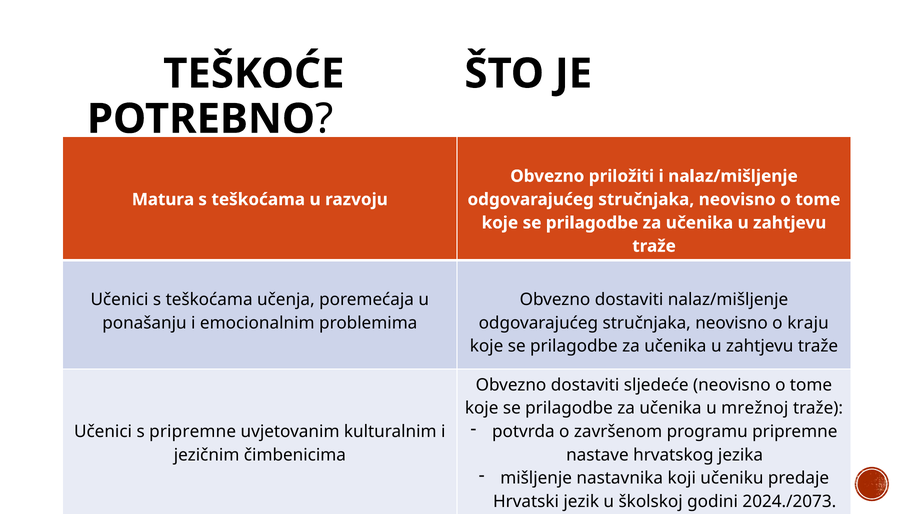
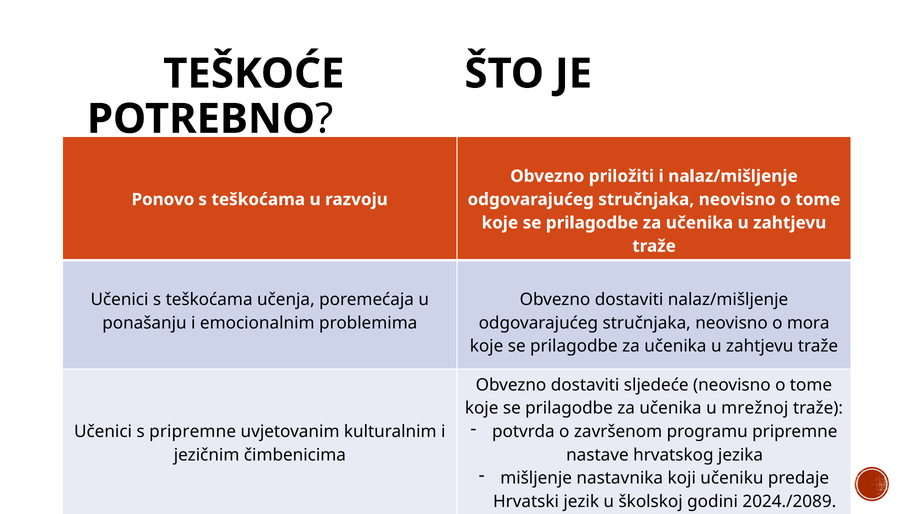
Matura: Matura -> Ponovo
kraju: kraju -> mora
2024./2073: 2024./2073 -> 2024./2089
